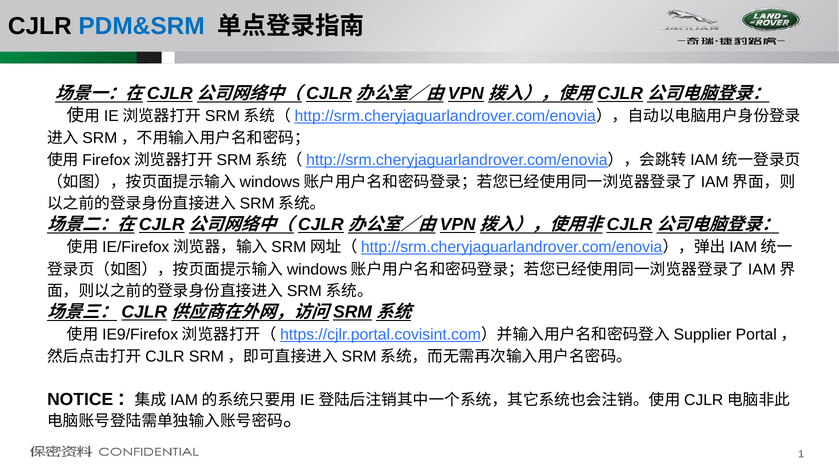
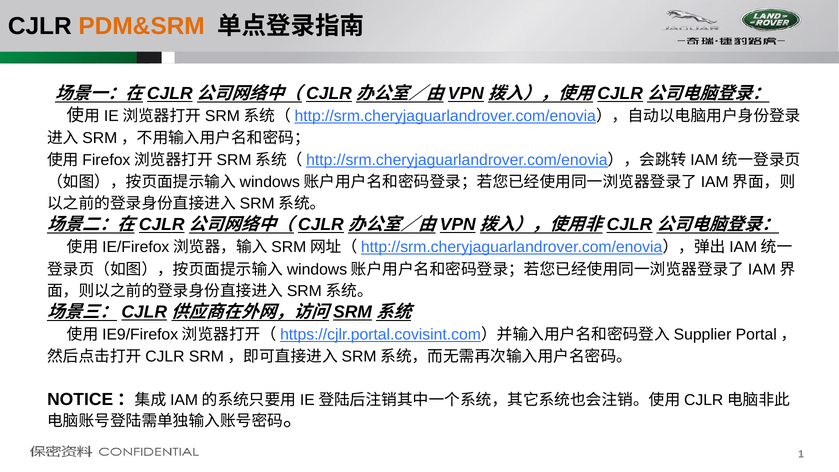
PDM&SRM colour: blue -> orange
